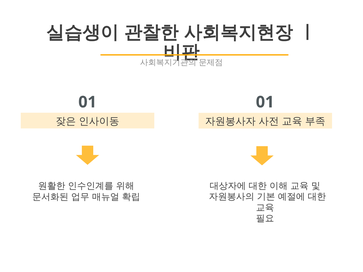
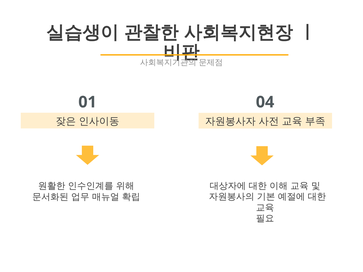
01 01: 01 -> 04
